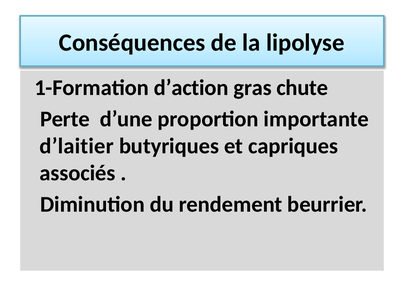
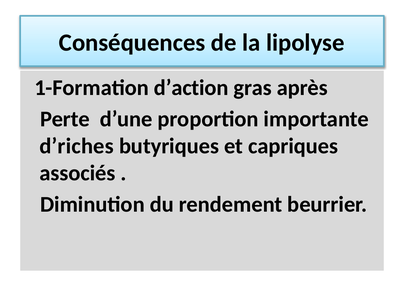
chute: chute -> après
d’laitier: d’laitier -> d’riches
